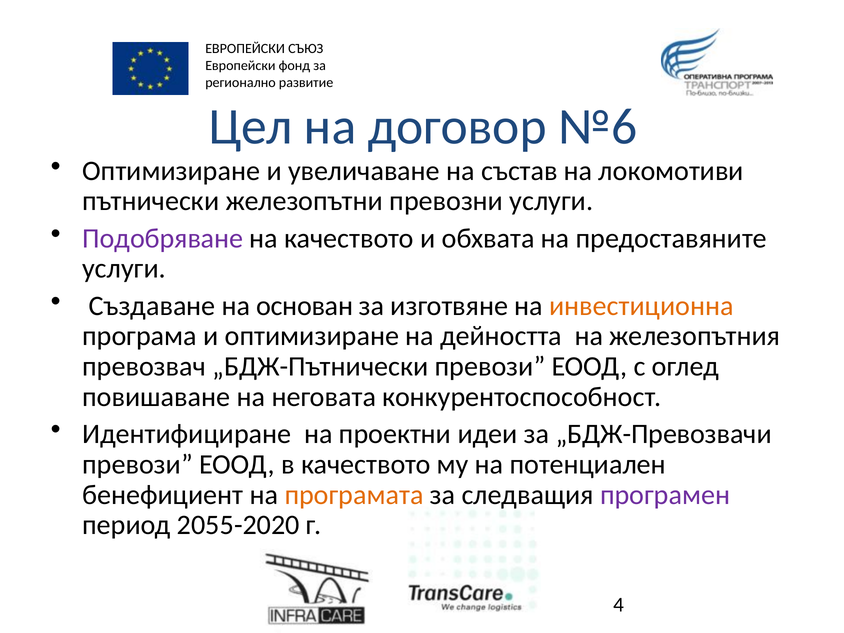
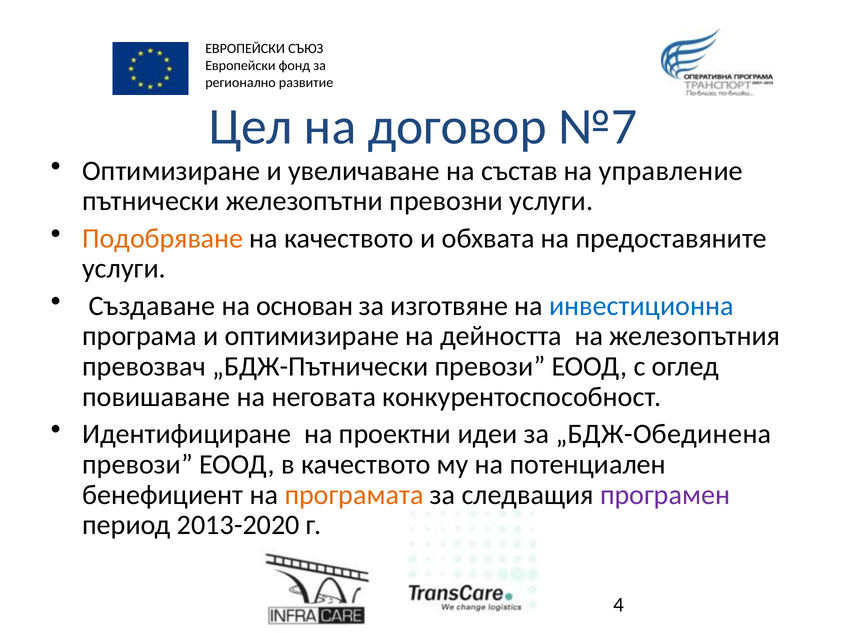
№6: №6 -> №7
локомотиви: локомотиви -> управление
Подобряване colour: purple -> orange
инвестиционна colour: orange -> blue
„БДЖ-Превозвачи: „БДЖ-Превозвачи -> „БДЖ-Обединена
2055-2020: 2055-2020 -> 2013-2020
